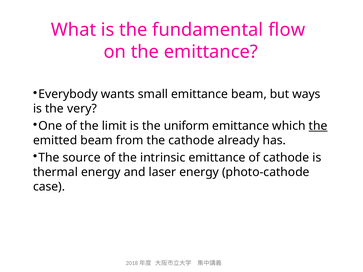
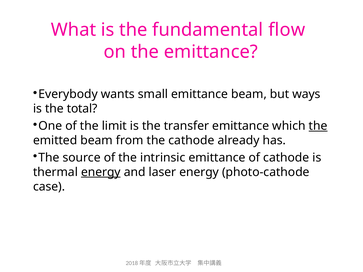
very: very -> total
uniform: uniform -> transfer
energy at (101, 172) underline: none -> present
